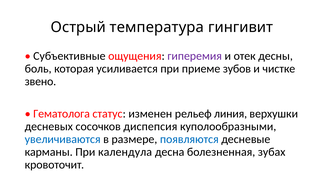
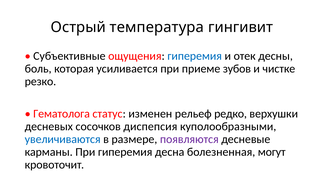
гиперемия at (195, 56) colour: purple -> blue
звено: звено -> резко
линия: линия -> редко
появляются colour: blue -> purple
При календула: календула -> гиперемия
зубах: зубах -> могут
